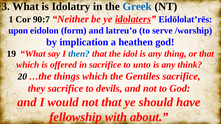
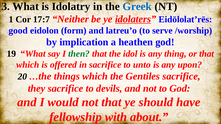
90:7: 90:7 -> 17:7
upon: upon -> good
then colour: blue -> green
think: think -> upon
